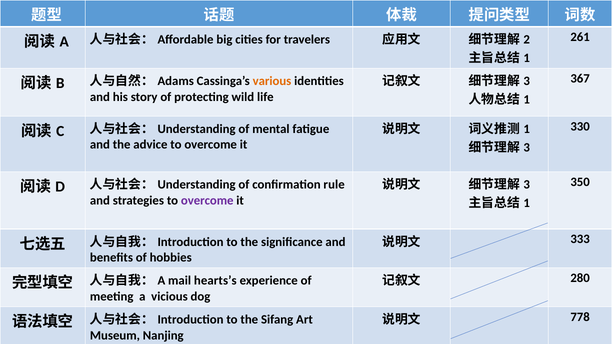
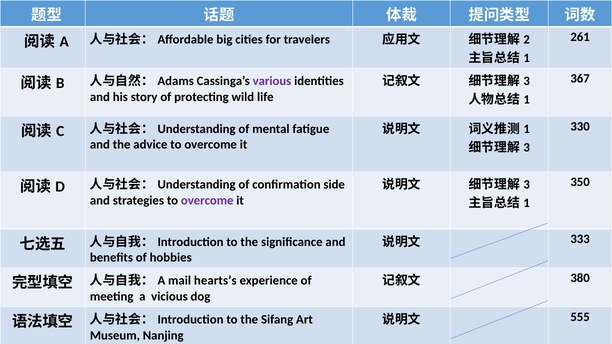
various colour: orange -> purple
rule: rule -> side
280: 280 -> 380
778: 778 -> 555
